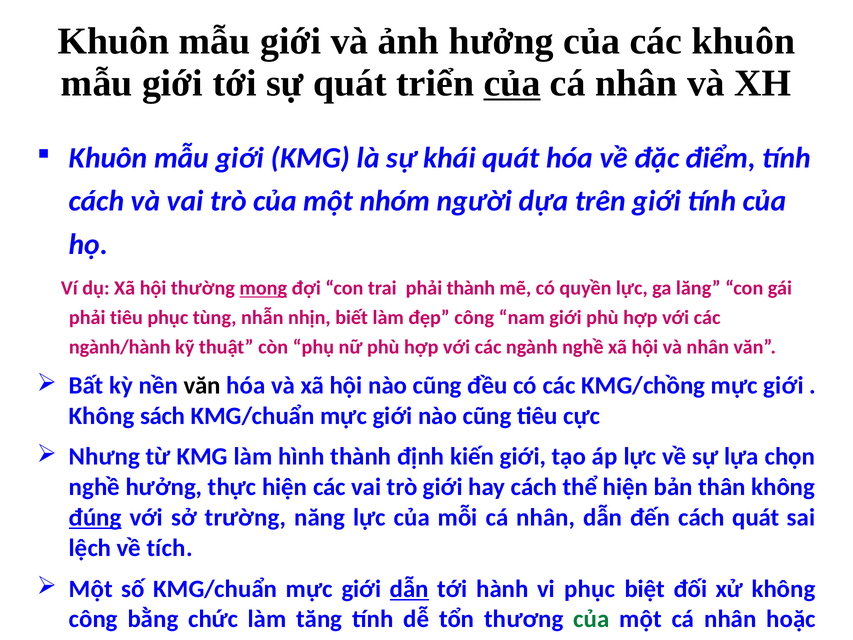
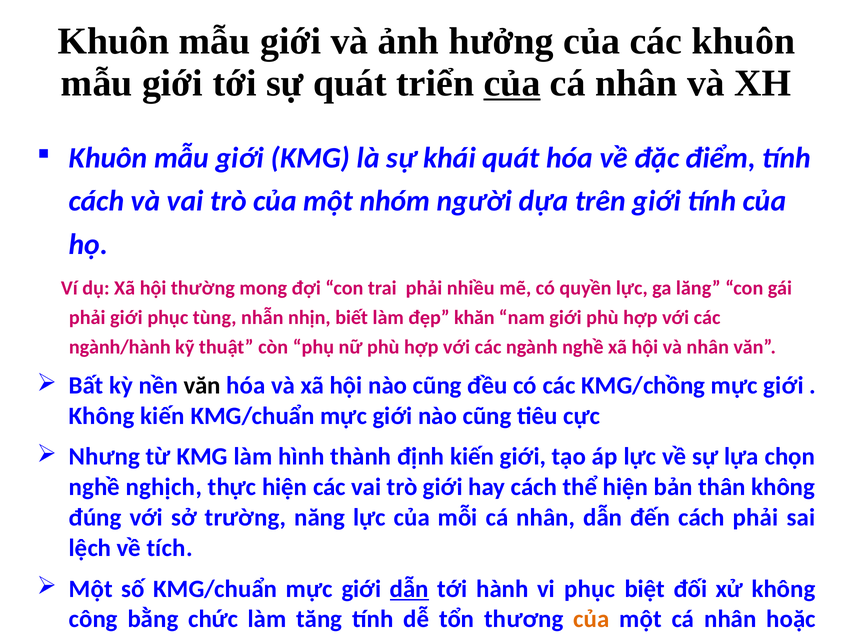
mong underline: present -> none
phải thành: thành -> nhiều
phải tiêu: tiêu -> giới
đẹp công: công -> khăn
Không sách: sách -> kiến
nghề hưởng: hưởng -> nghịch
đúng underline: present -> none
cách quát: quát -> phải
của at (591, 619) colour: green -> orange
